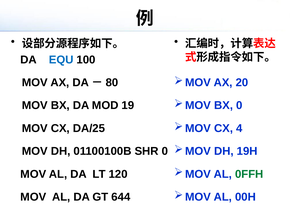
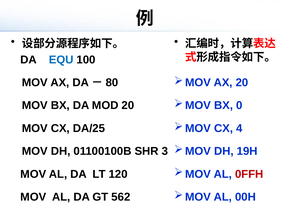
MOD 19: 19 -> 20
SHR 0: 0 -> 3
0FFH colour: green -> red
644: 644 -> 562
